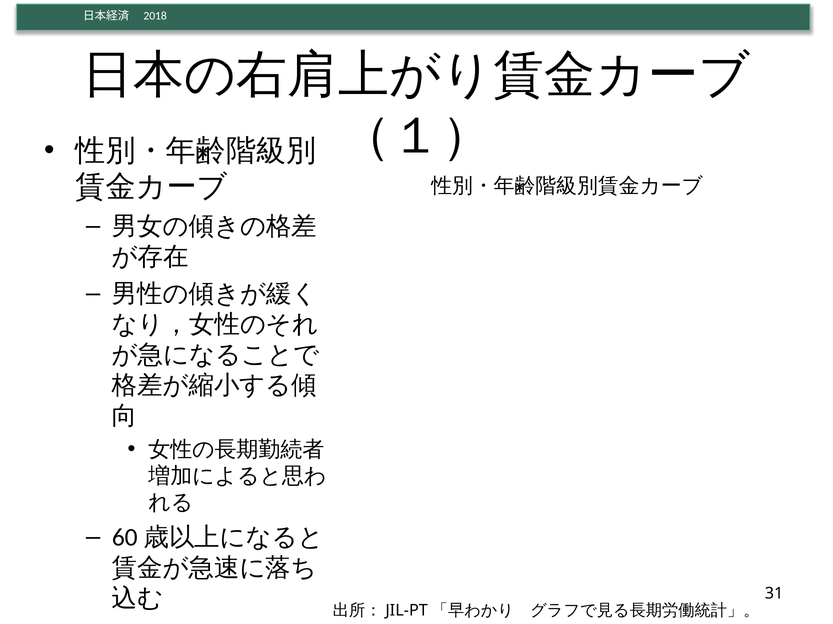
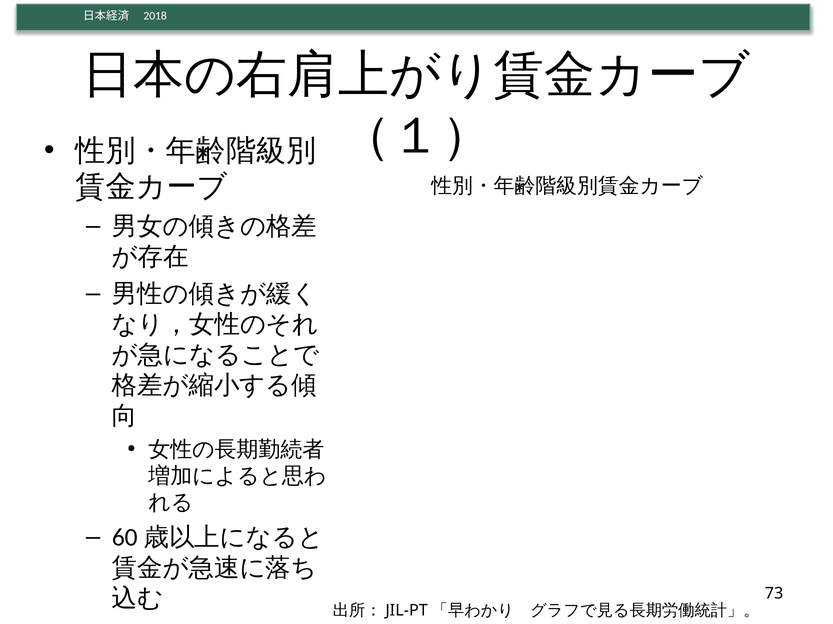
31: 31 -> 73
